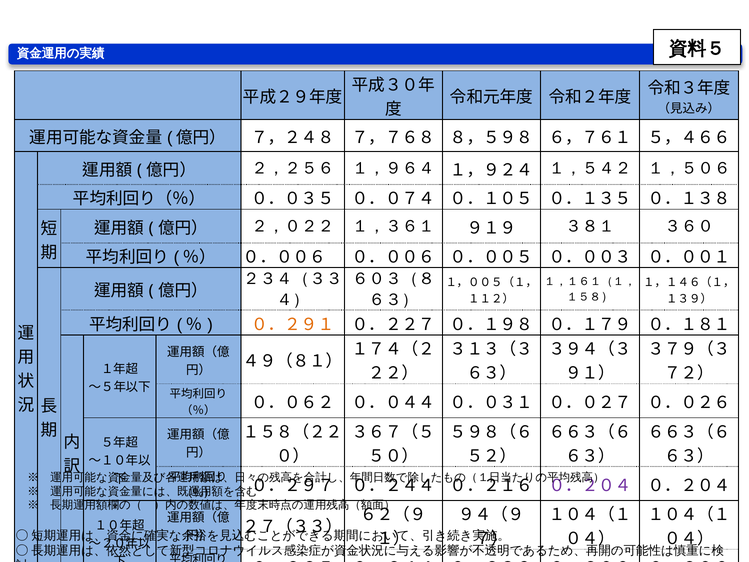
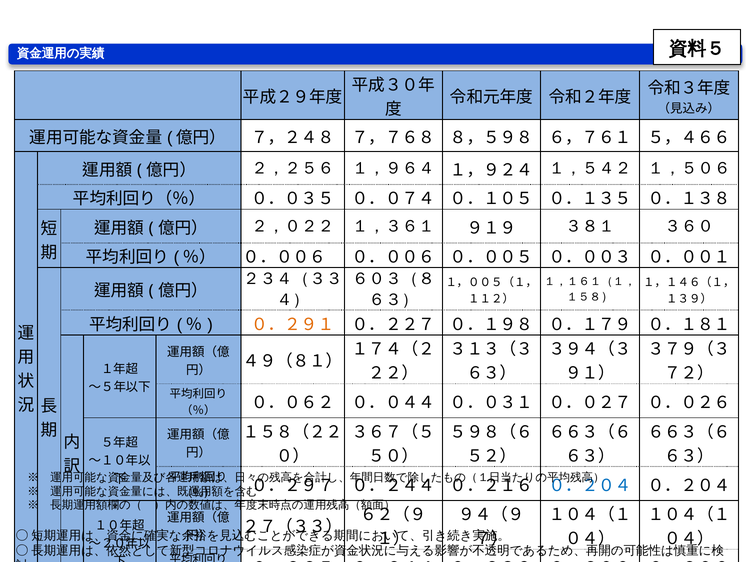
０．２０４ at (590, 485) colour: purple -> blue
